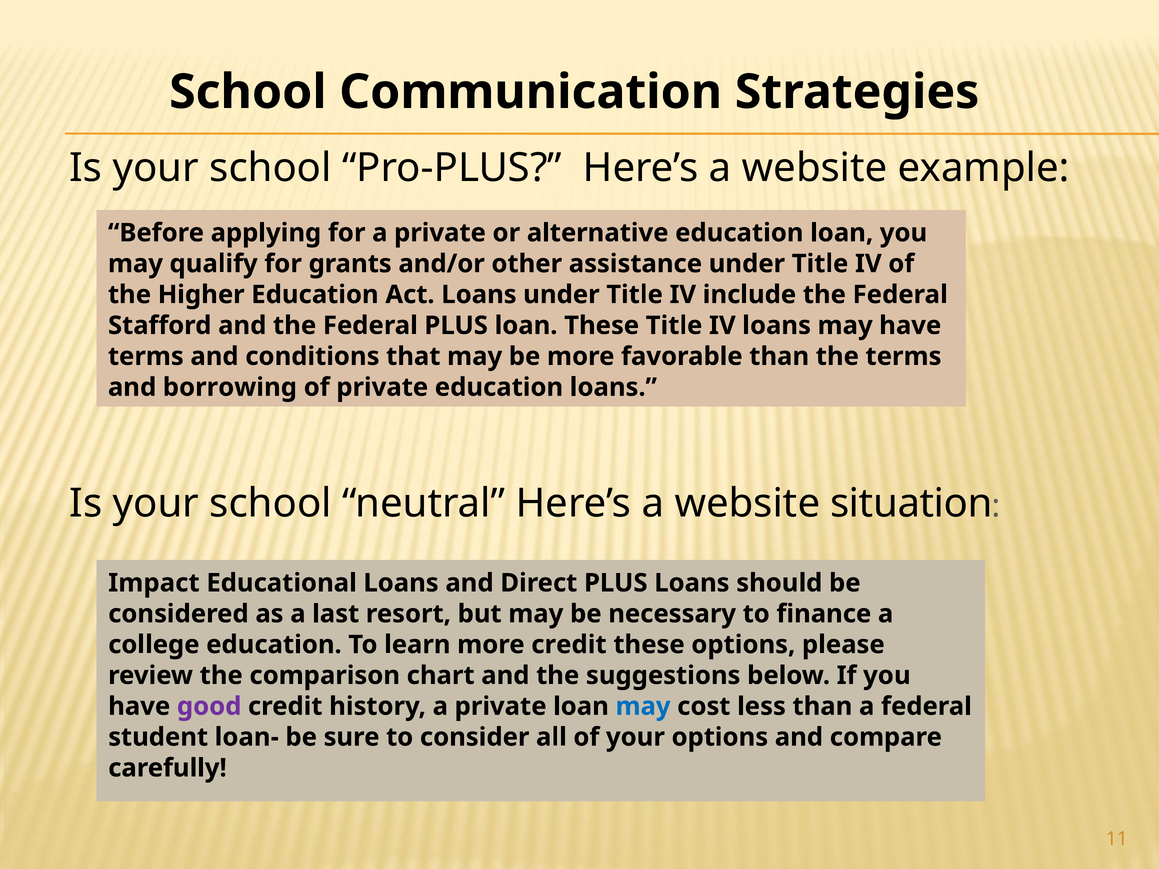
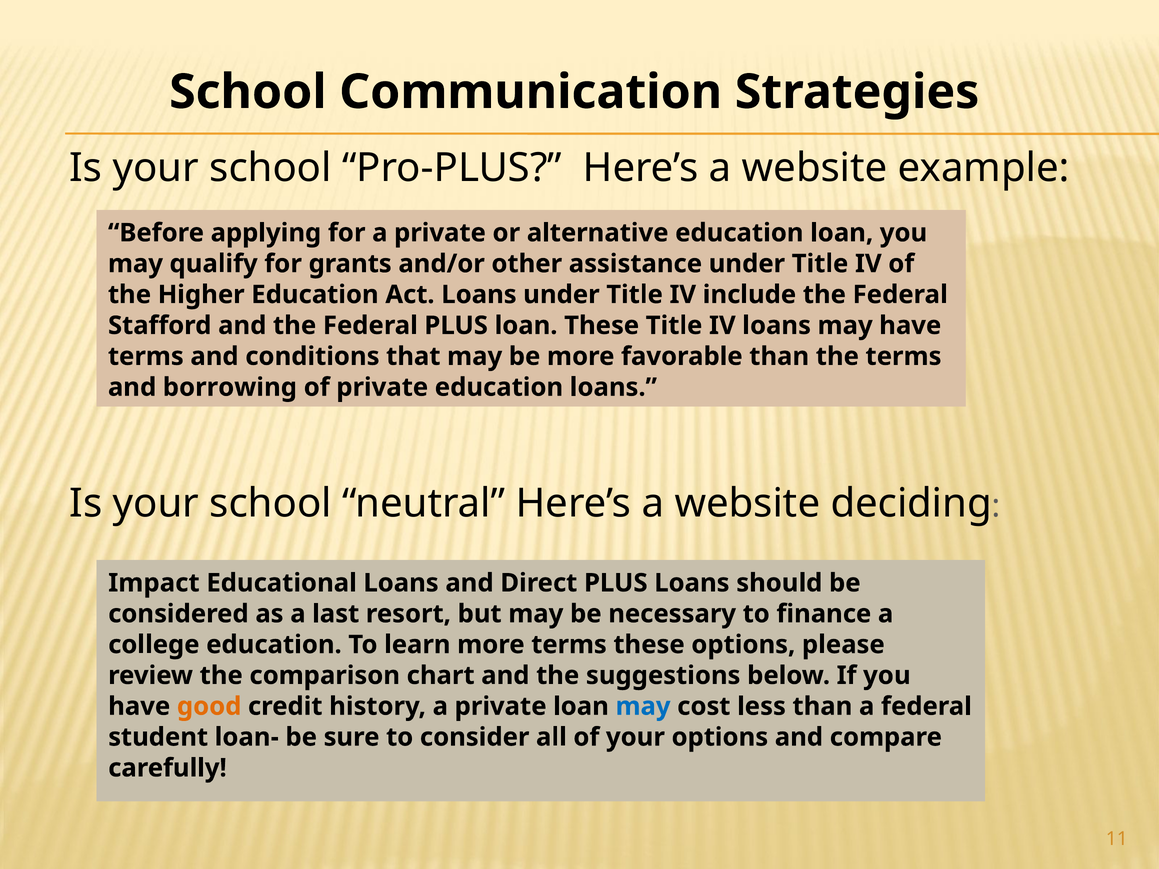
situation: situation -> deciding
more credit: credit -> terms
good colour: purple -> orange
